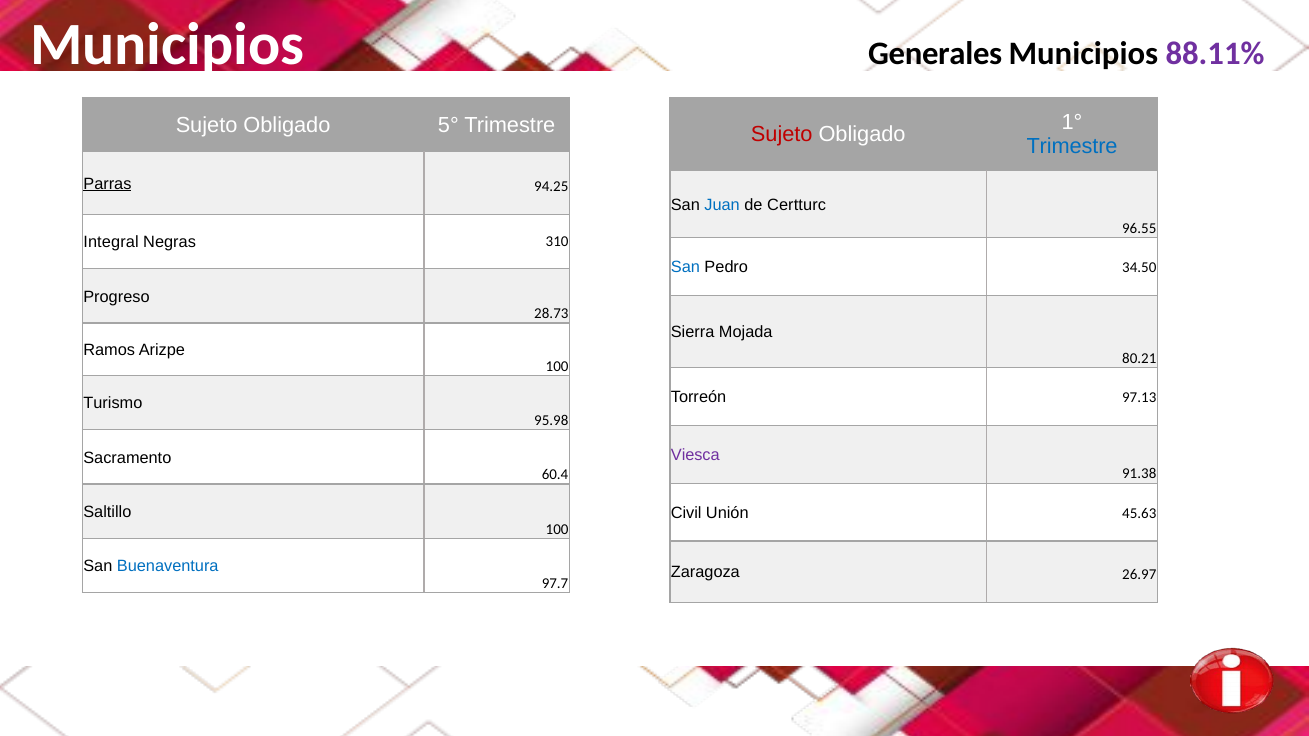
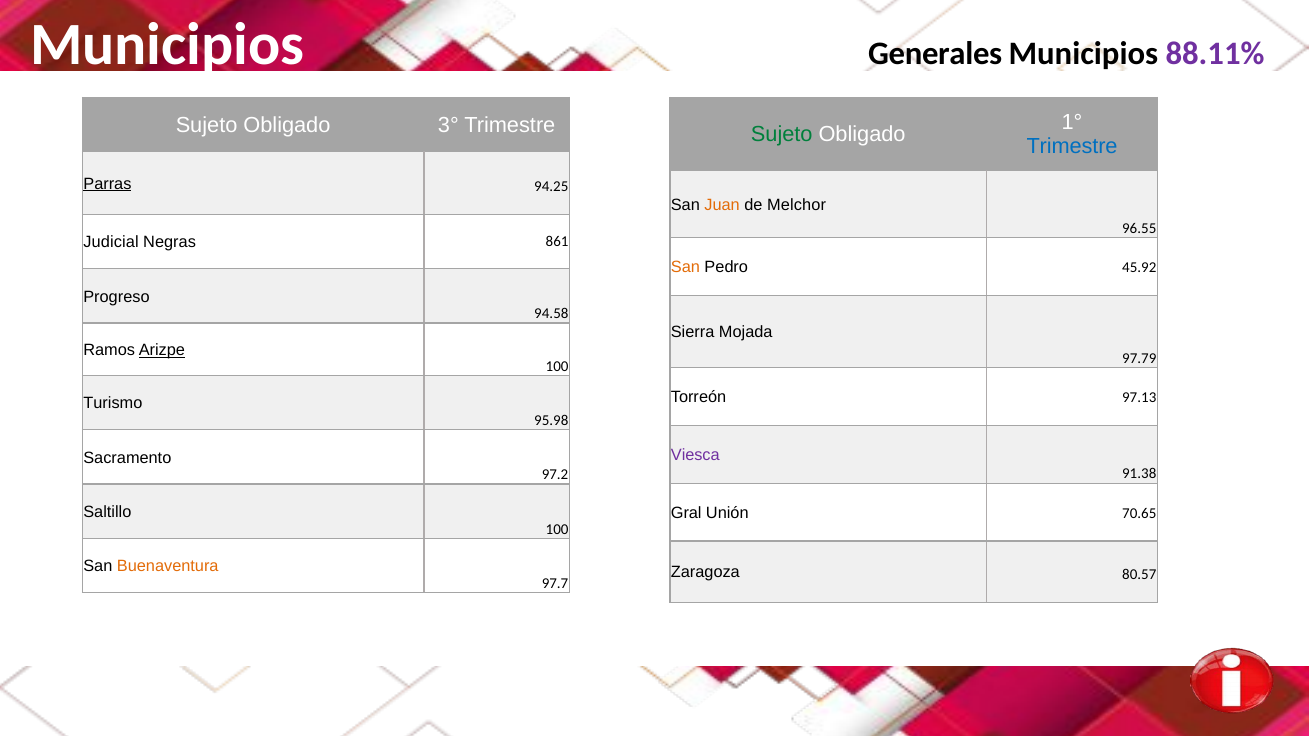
5°: 5° -> 3°
Sujeto at (782, 134) colour: red -> green
Juan colour: blue -> orange
Certturc: Certturc -> Melchor
Integral: Integral -> Judicial
310: 310 -> 861
San at (685, 267) colour: blue -> orange
34.50: 34.50 -> 45.92
28.73: 28.73 -> 94.58
Arizpe underline: none -> present
80.21: 80.21 -> 97.79
60.4: 60.4 -> 97.2
Civil: Civil -> Gral
45.63: 45.63 -> 70.65
Buenaventura colour: blue -> orange
26.97: 26.97 -> 80.57
